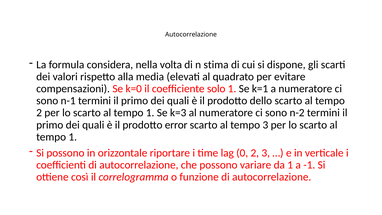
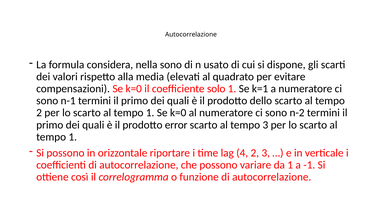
nella volta: volta -> sono
stima: stima -> usato
1 Se k=3: k=3 -> k=0
0: 0 -> 4
